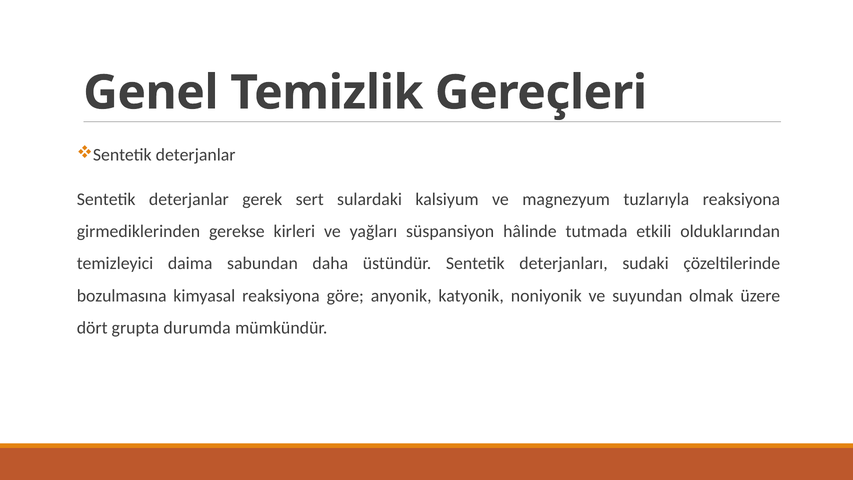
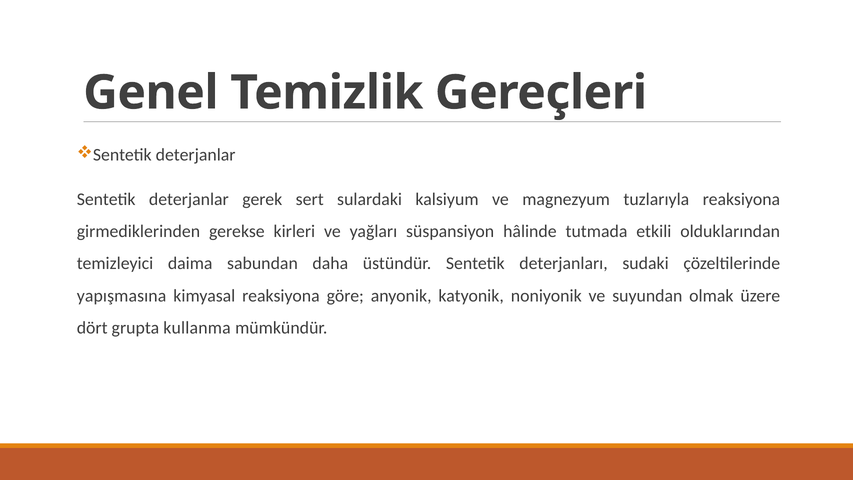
bozulmasına: bozulmasına -> yapışmasına
durumda: durumda -> kullanma
